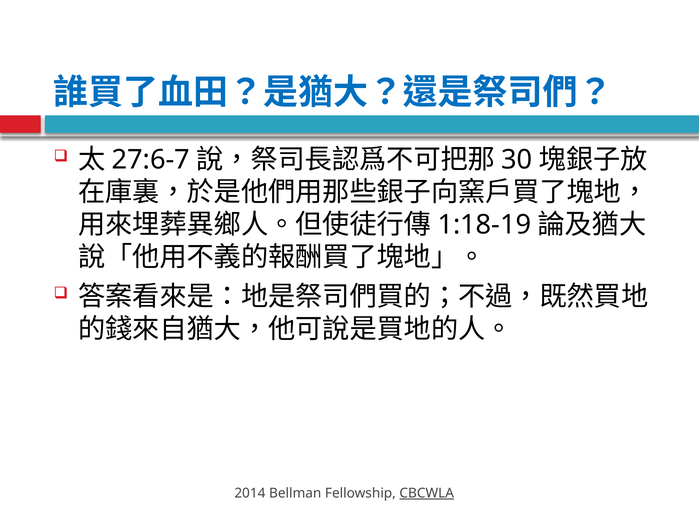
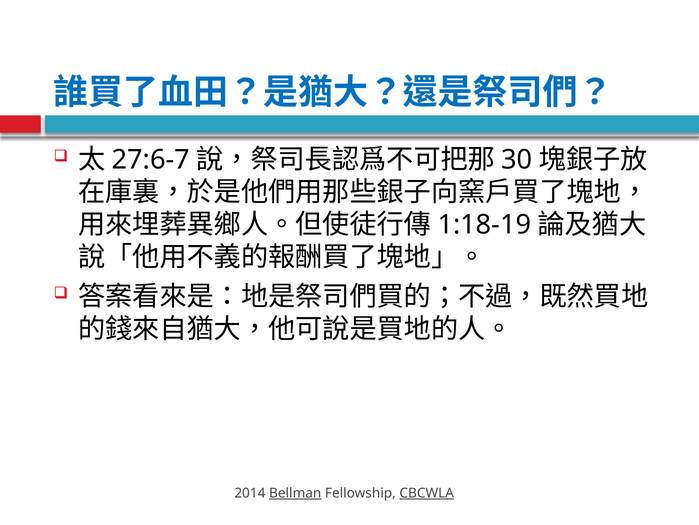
Bellman underline: none -> present
